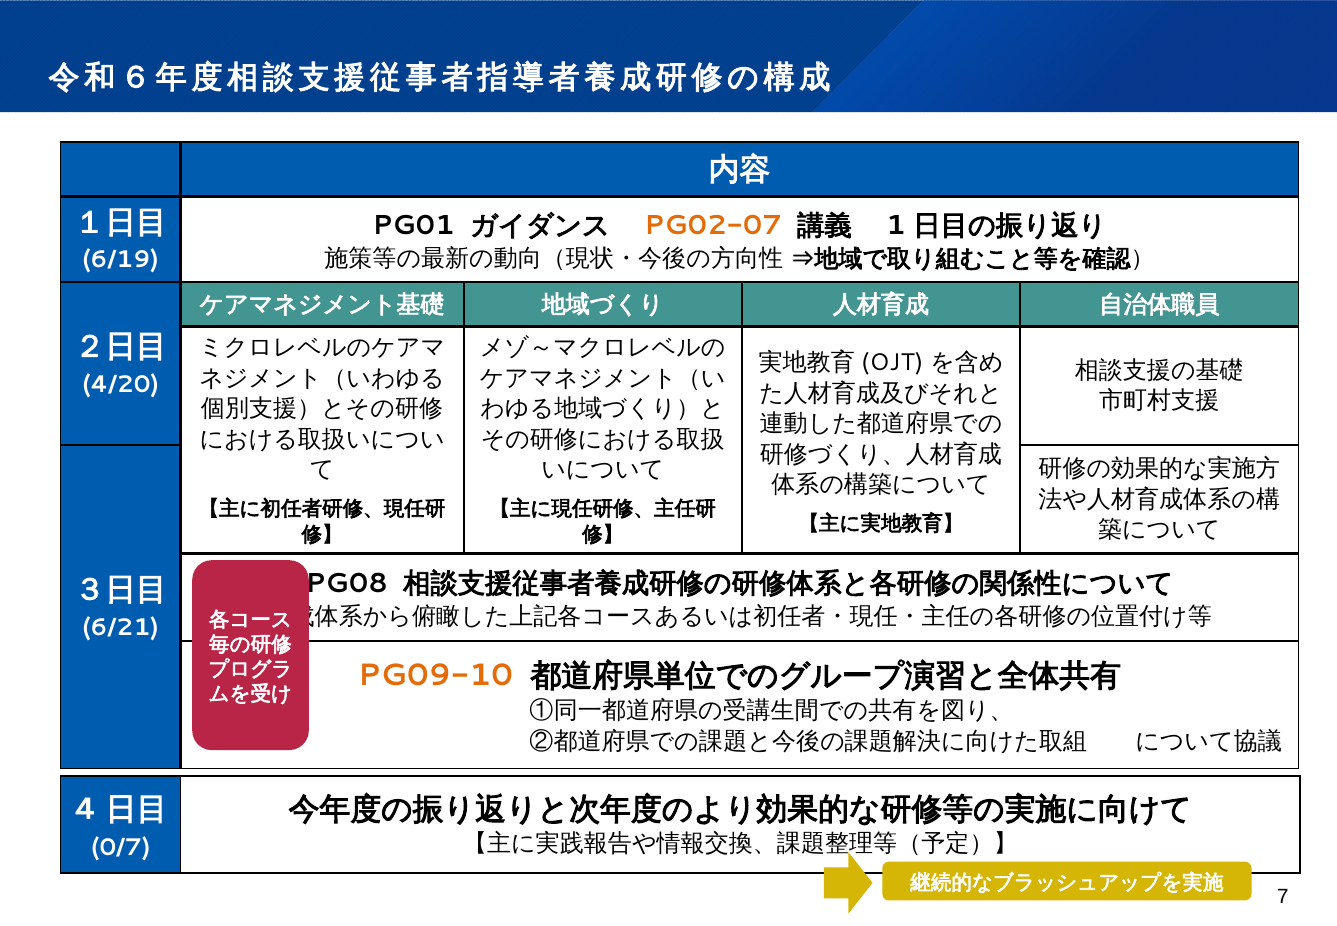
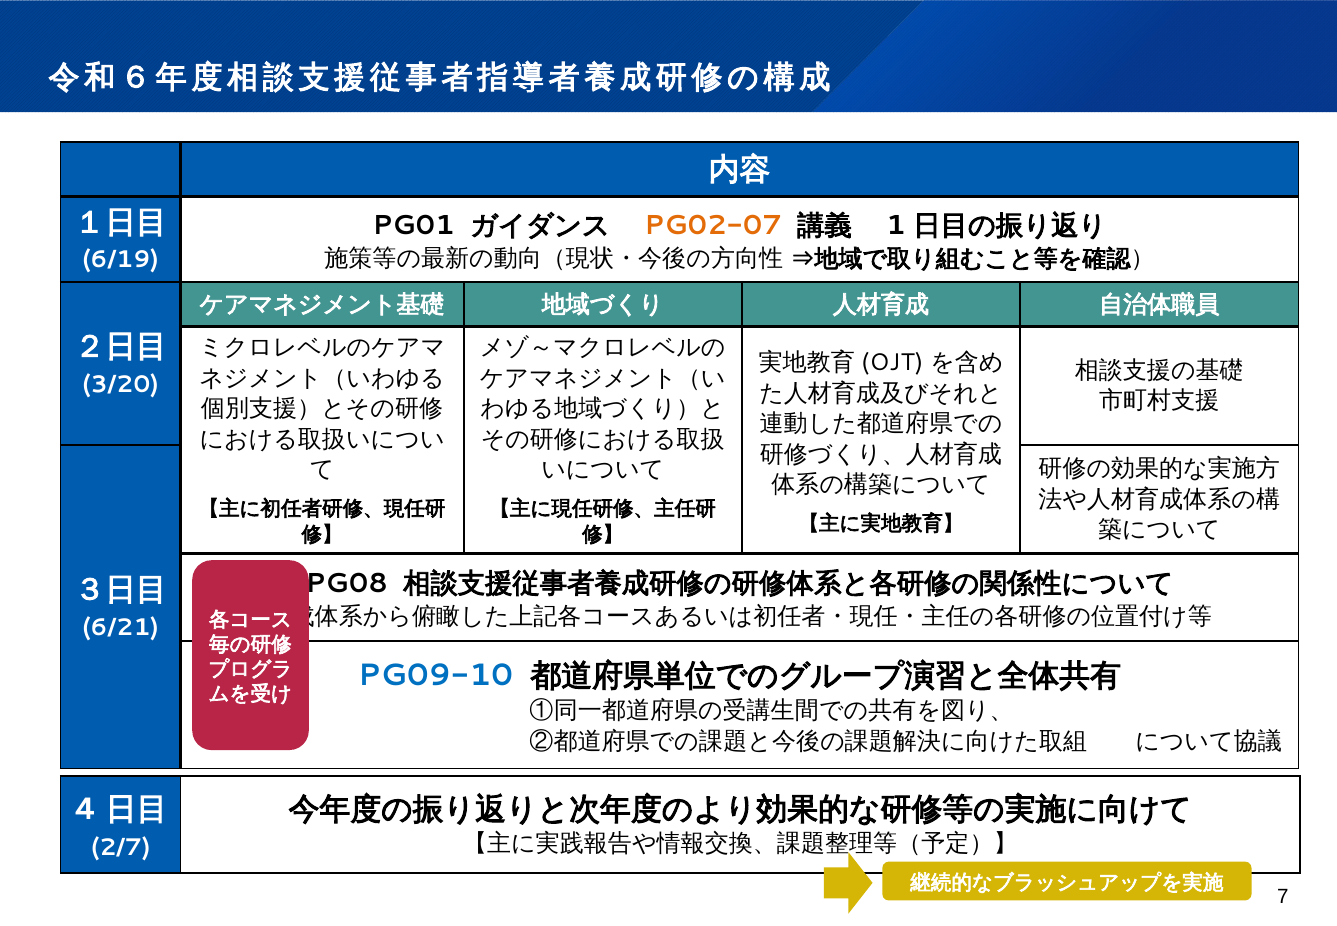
4/20: 4/20 -> 3/20
PG09-10 colour: orange -> blue
0/7: 0/7 -> 2/7
